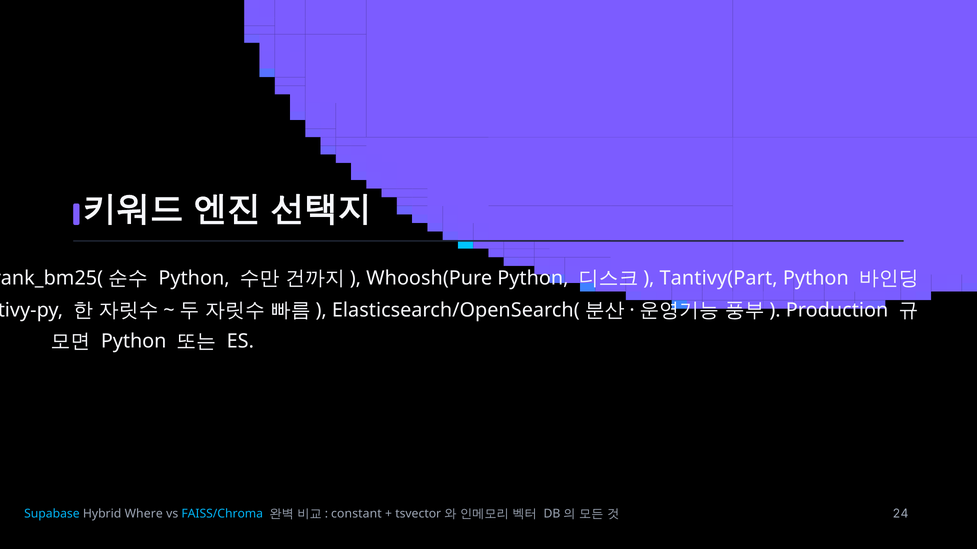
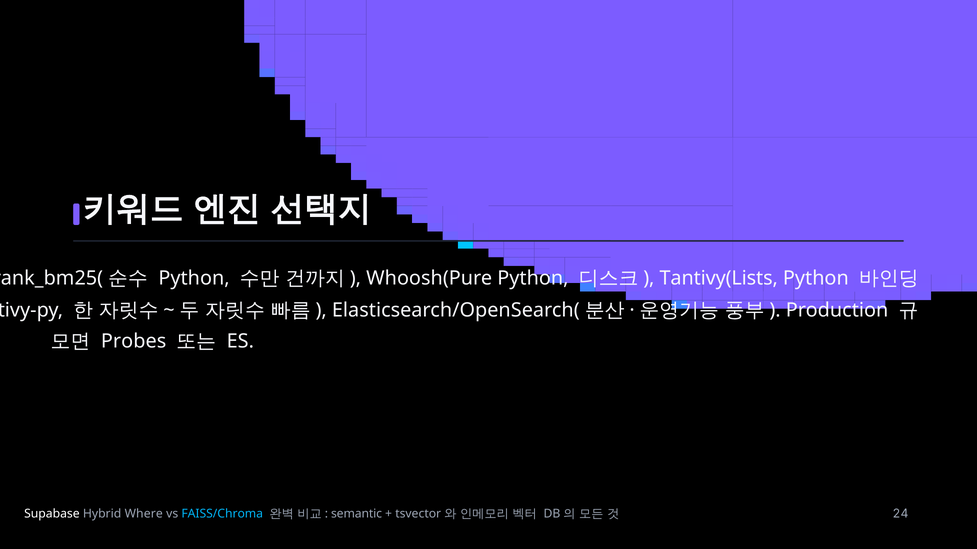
Tantivy(Part: Tantivy(Part -> Tantivy(Lists
Python at (134, 342): Python -> Probes
Supabase colour: light blue -> white
constant: constant -> semantic
